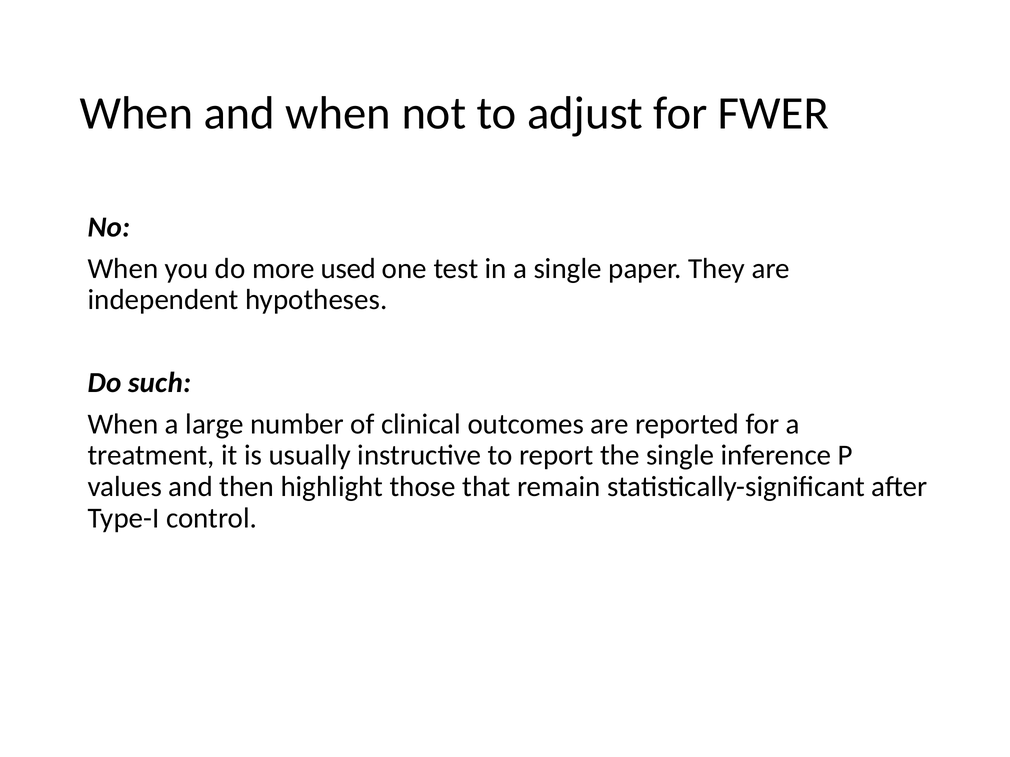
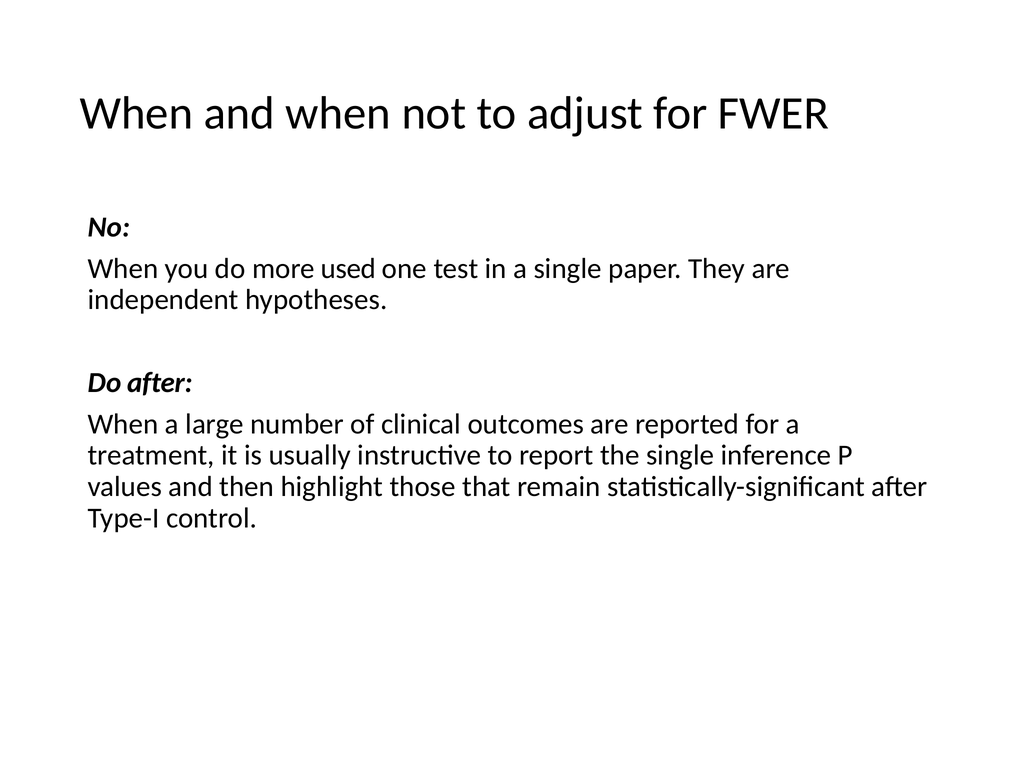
Do such: such -> after
